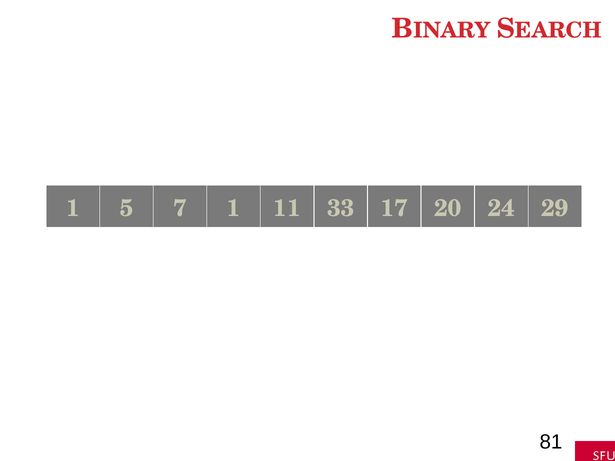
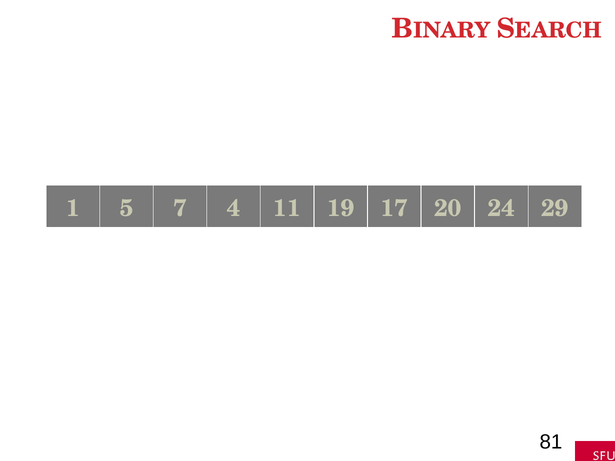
7 1: 1 -> 4
33: 33 -> 19
